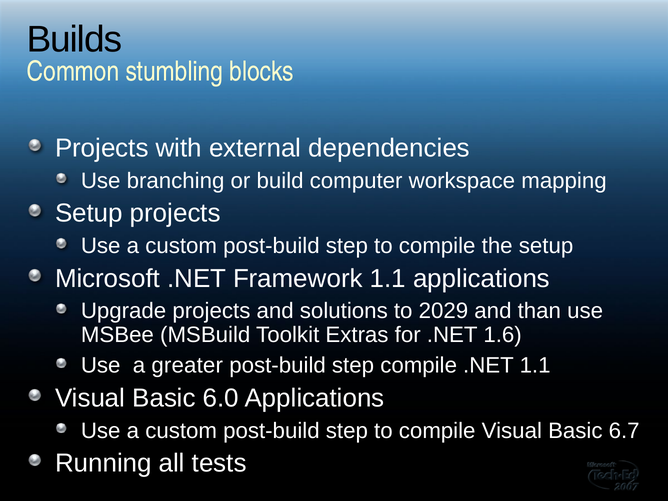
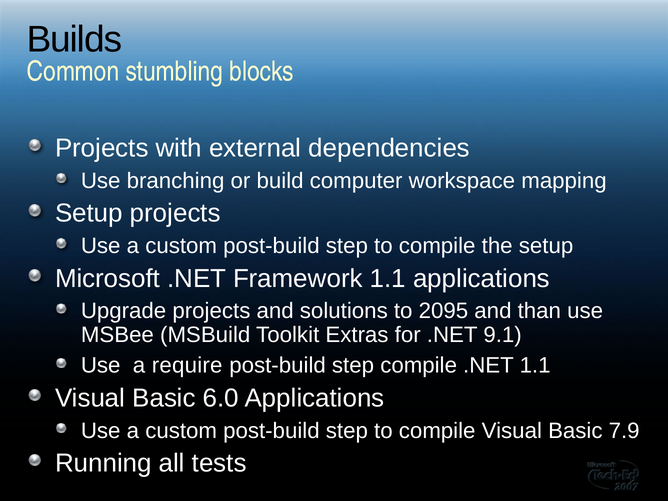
2029: 2029 -> 2095
1.6: 1.6 -> 9.1
greater: greater -> require
6.7: 6.7 -> 7.9
